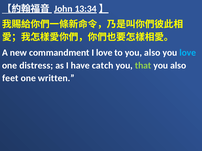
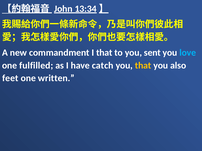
I love: love -> that
to you also: also -> sent
distress: distress -> fulfilled
that at (143, 66) colour: light green -> yellow
